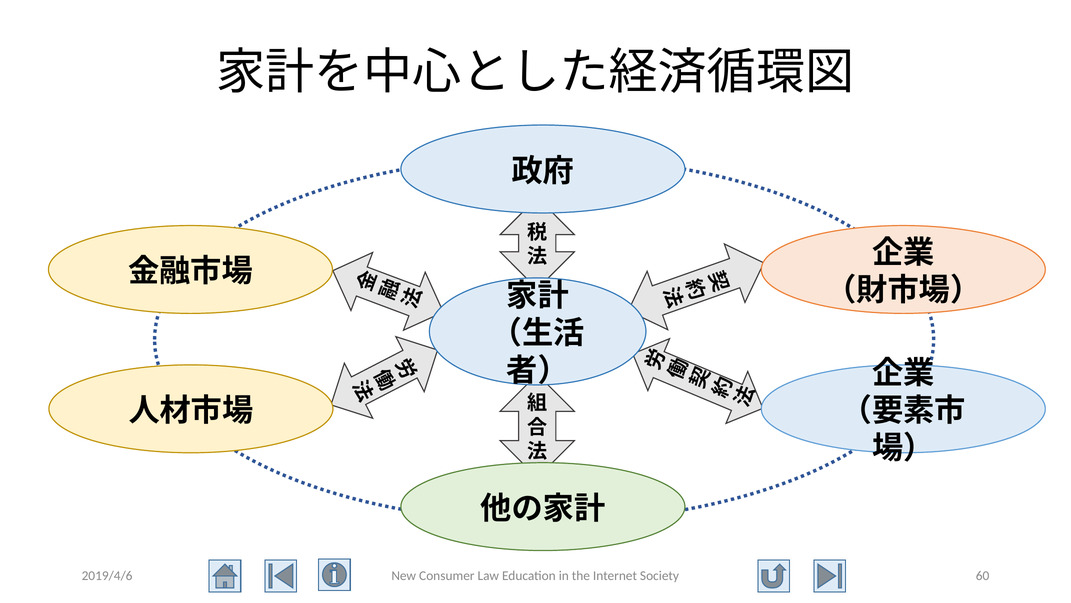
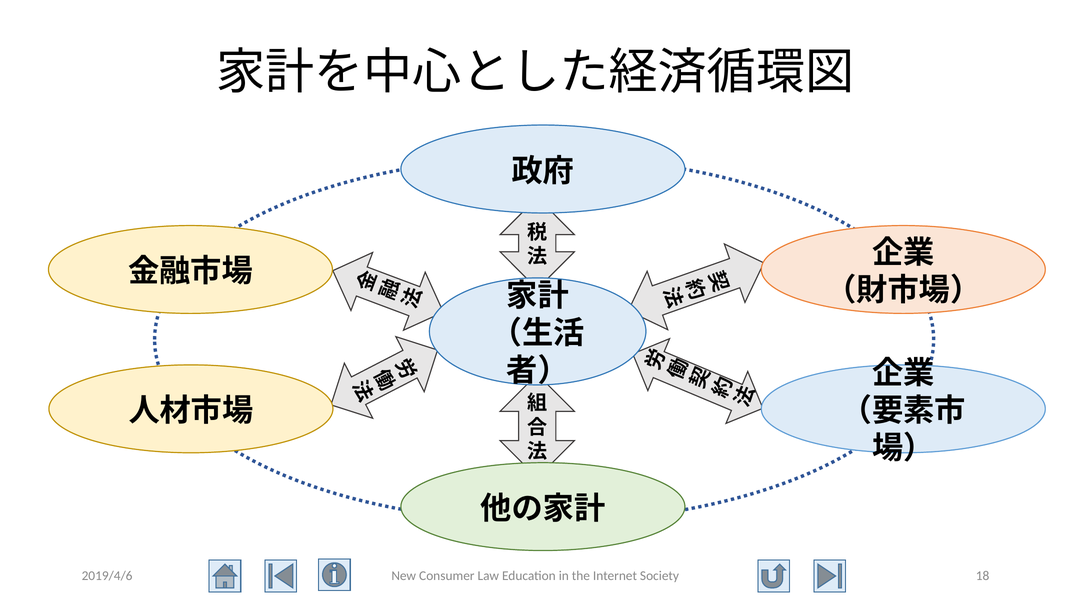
60: 60 -> 18
